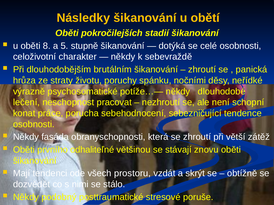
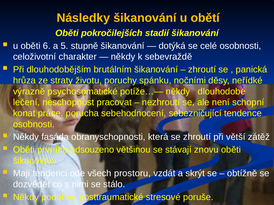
8: 8 -> 6
odhaliteľné: odhaliteľné -> odsouzeno
